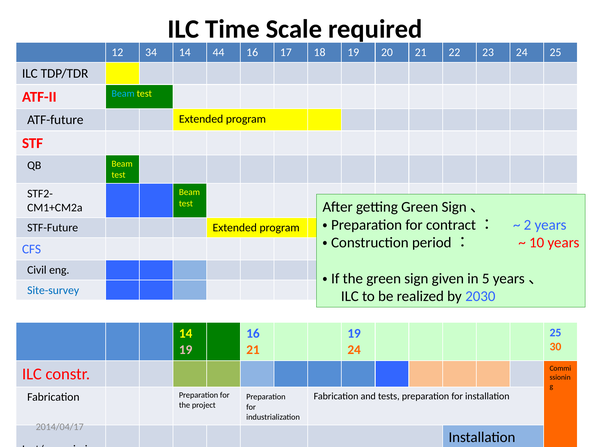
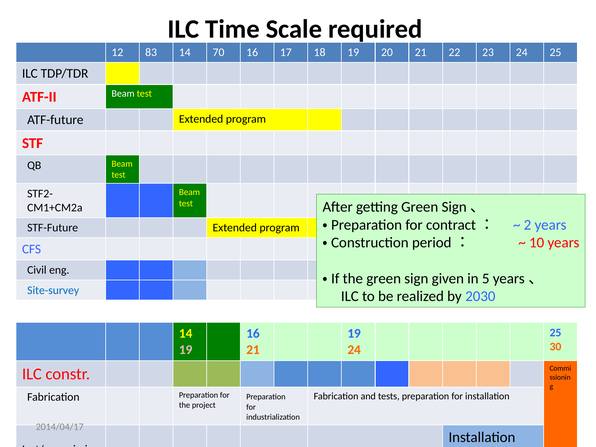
34: 34 -> 83
44: 44 -> 70
Beam at (123, 94) colour: light blue -> white
